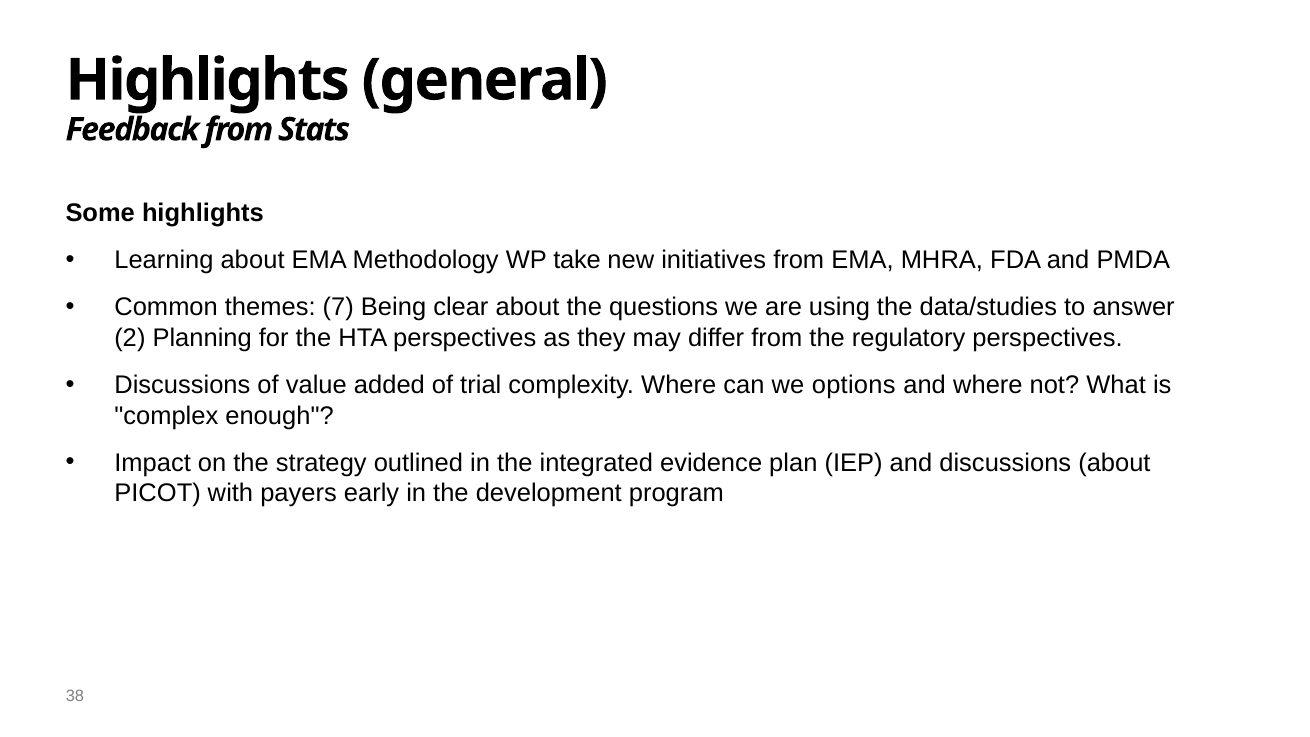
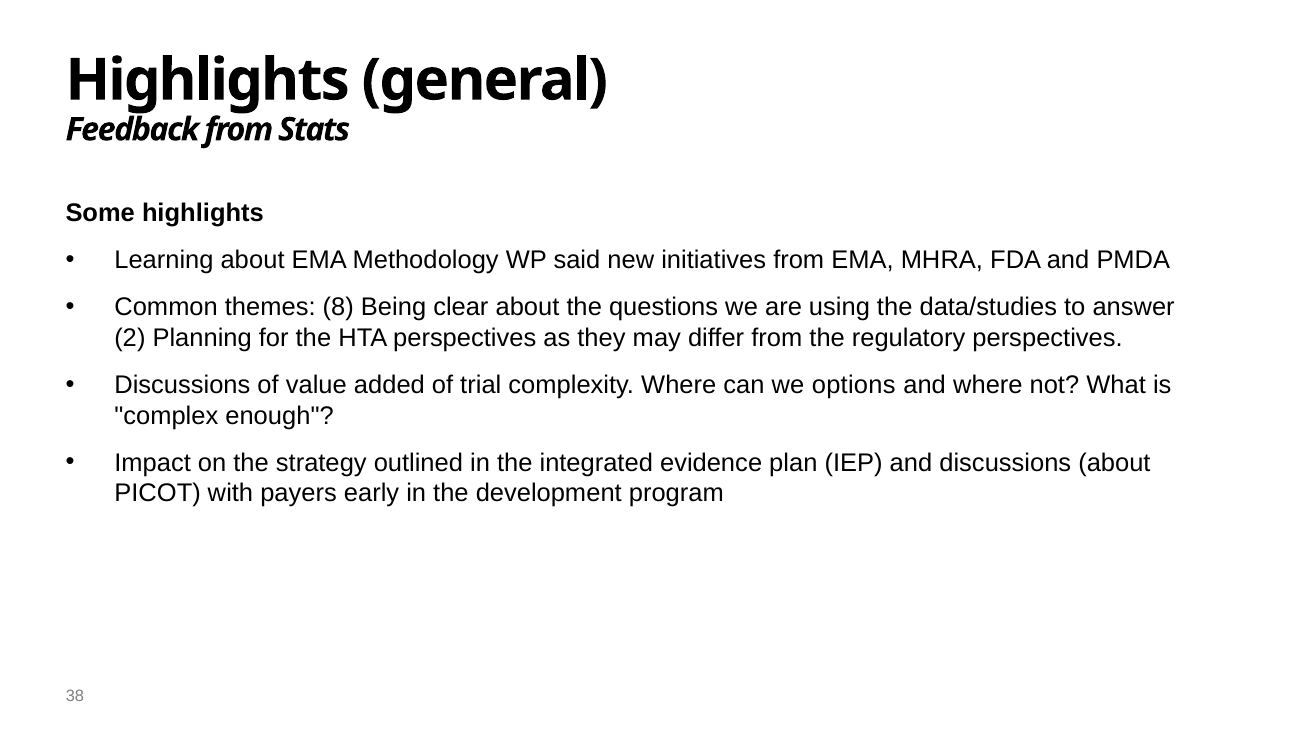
take: take -> said
7: 7 -> 8
